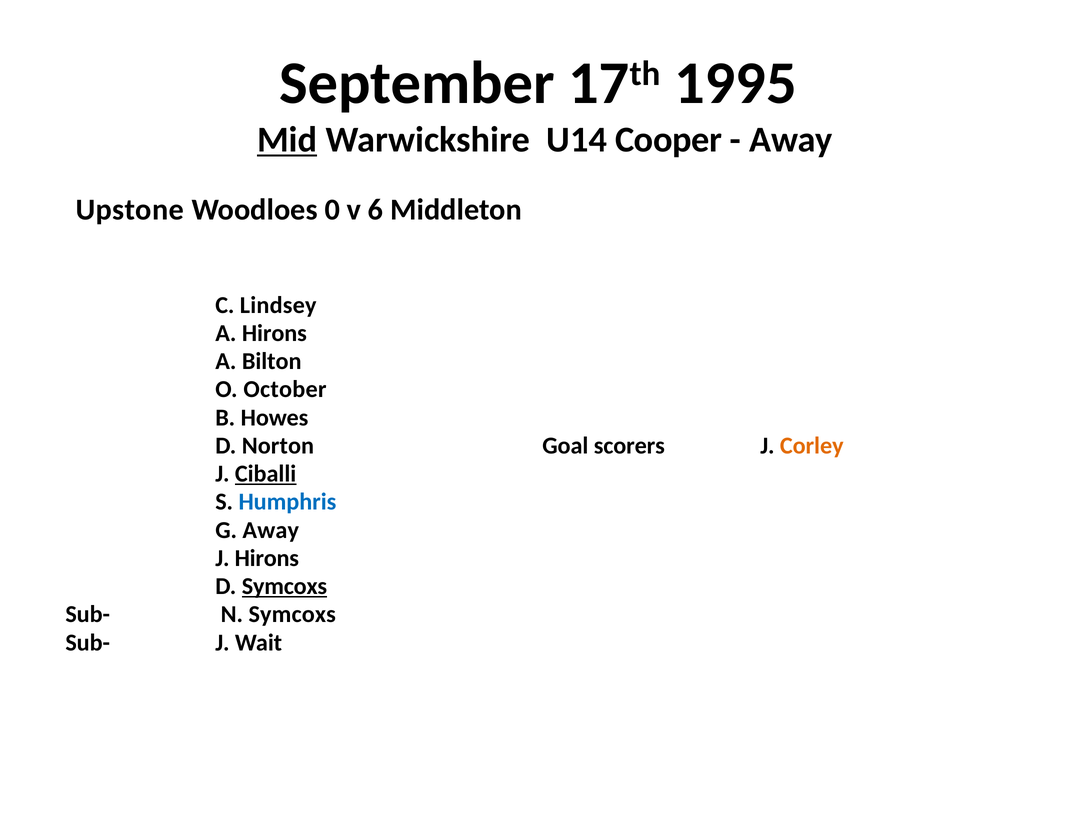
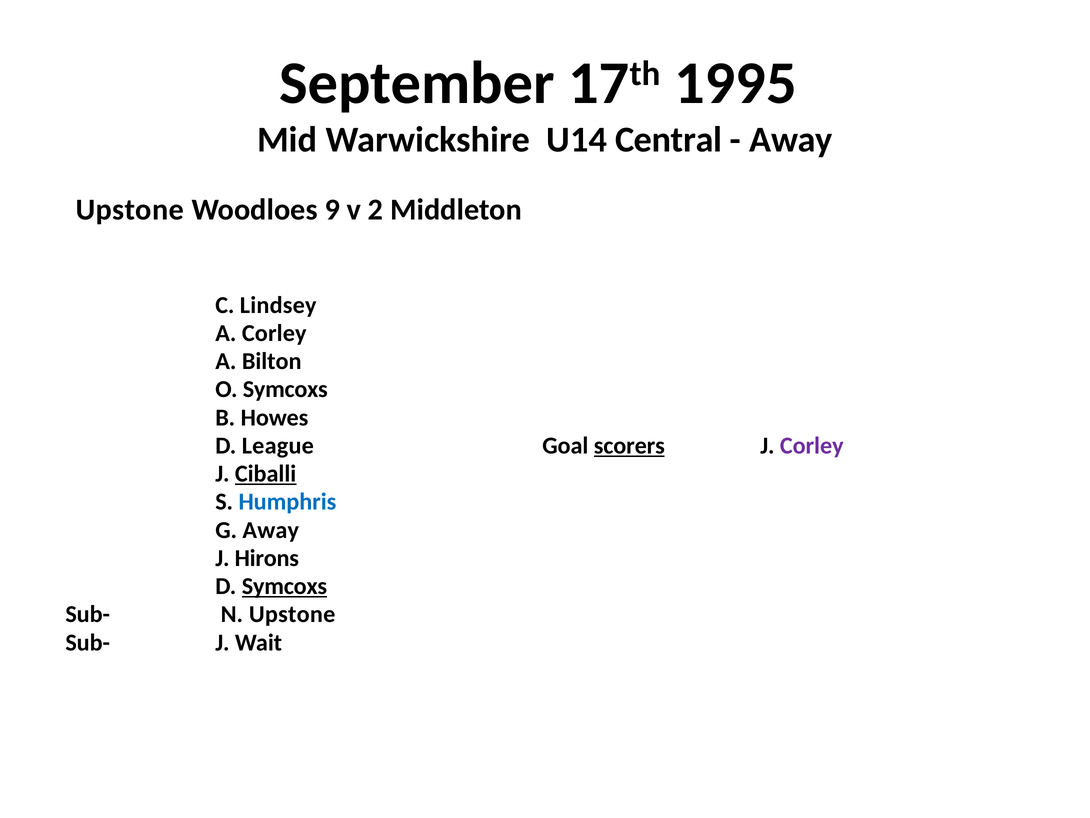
Mid underline: present -> none
Cooper: Cooper -> Central
0: 0 -> 9
6: 6 -> 2
A Hirons: Hirons -> Corley
O October: October -> Symcoxs
Norton: Norton -> League
scorers underline: none -> present
Corley at (812, 445) colour: orange -> purple
N Symcoxs: Symcoxs -> Upstone
